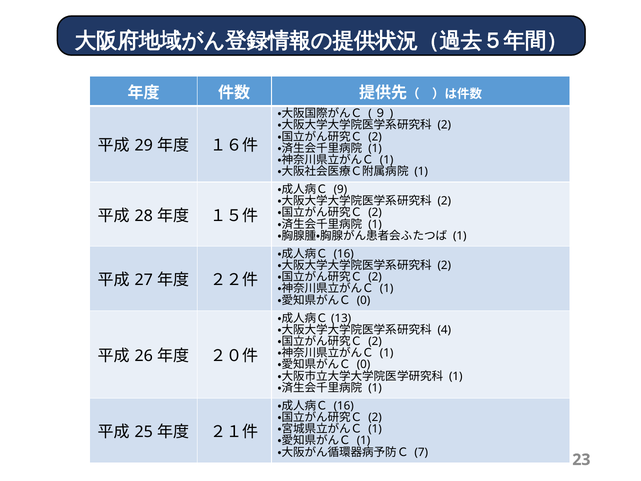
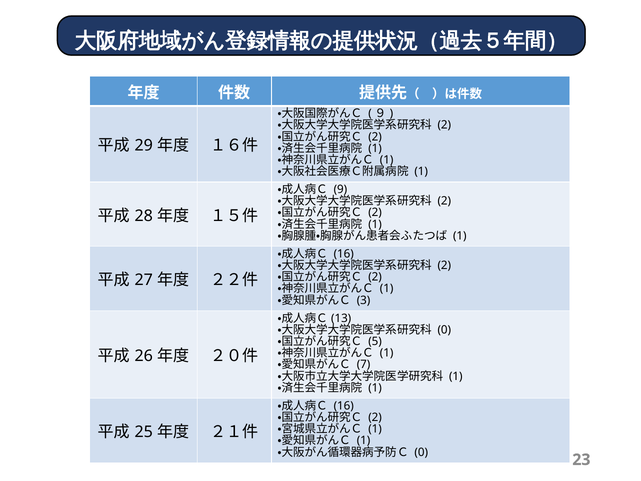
0 at (364, 300): 0 -> 3
4 at (444, 330): 4 -> 0
2 at (375, 341): 2 -> 5
0 at (364, 364): 0 -> 7
7 at (421, 452): 7 -> 0
